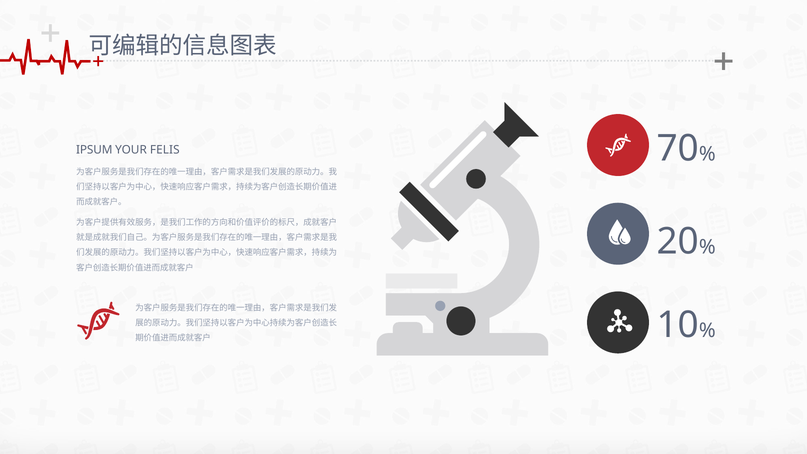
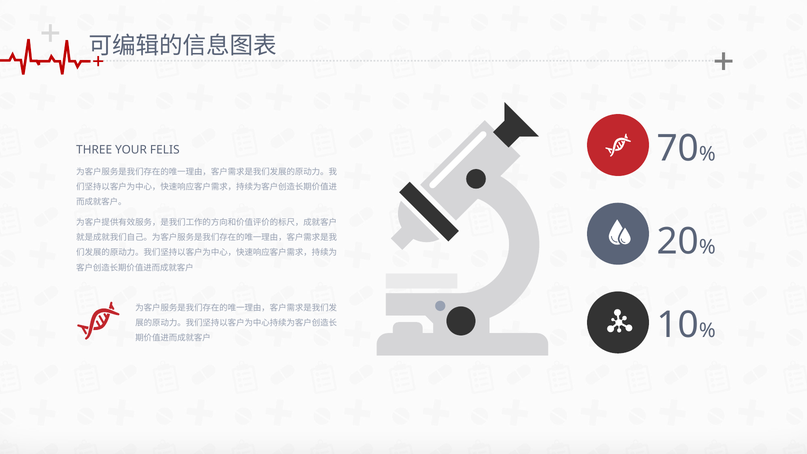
IPSUM: IPSUM -> THREE
